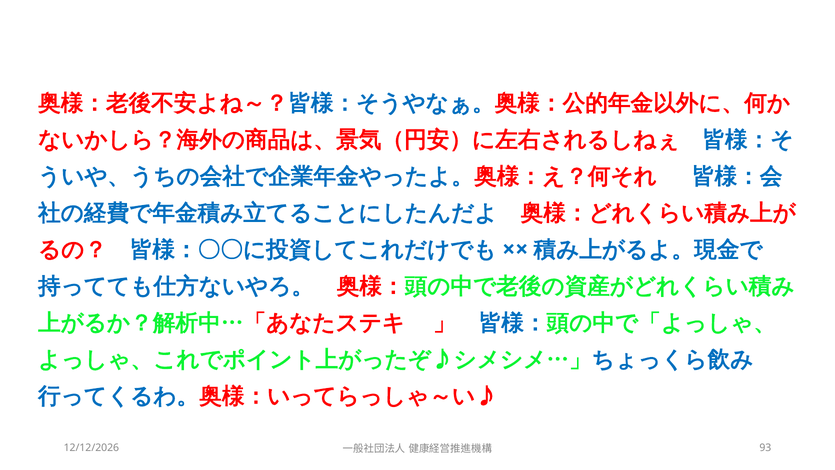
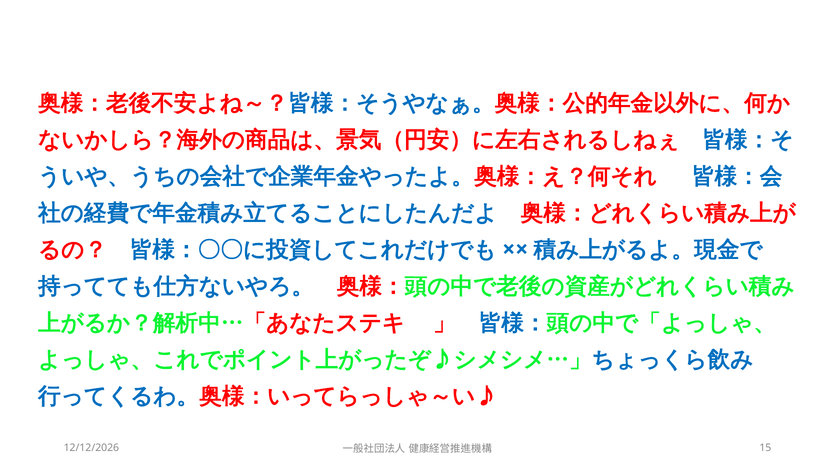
93: 93 -> 15
